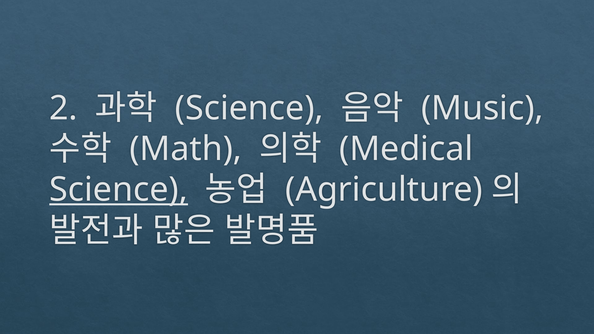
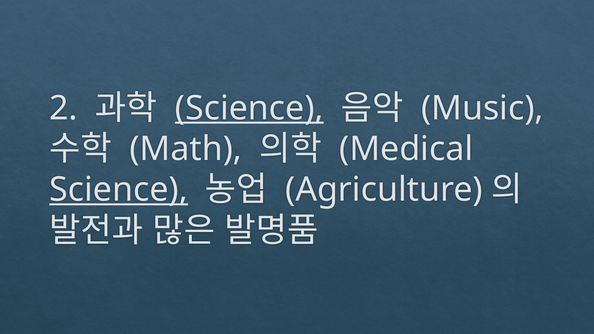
Science at (249, 108) underline: none -> present
